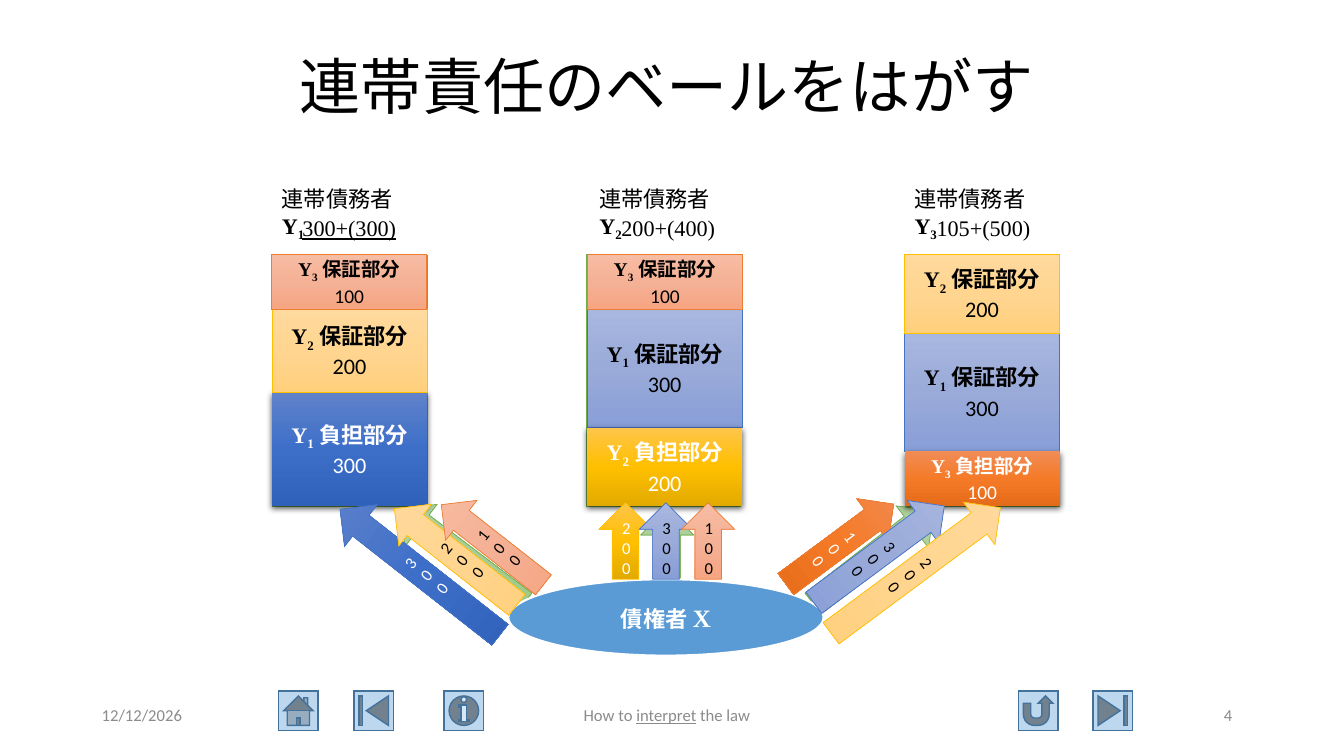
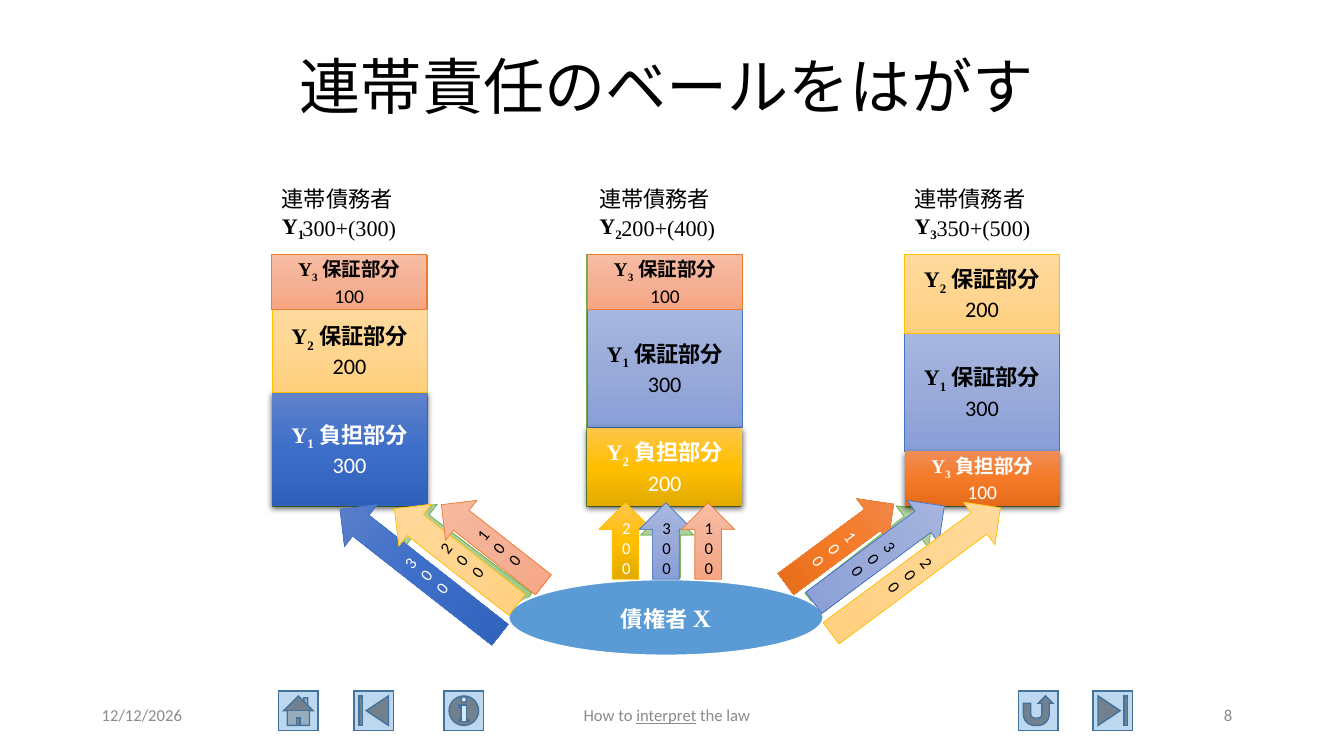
300+(300 underline: present -> none
105+(500: 105+(500 -> 350+(500
4: 4 -> 8
